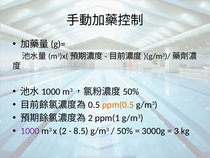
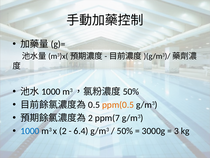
ppm(1: ppm(1 -> ppm(7
1000 colour: purple -> blue
8.5: 8.5 -> 6.4
